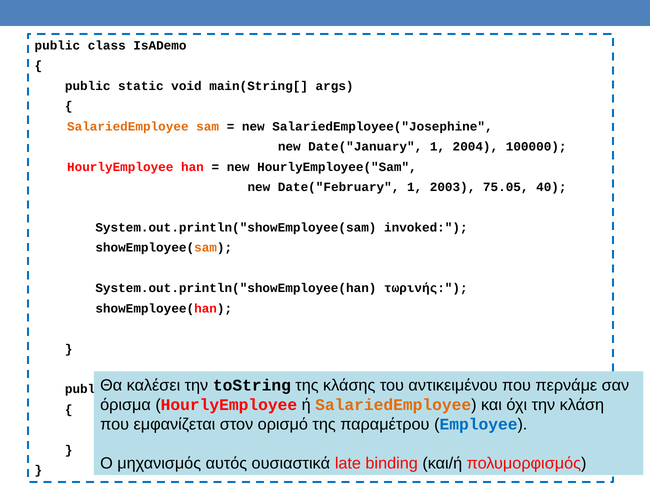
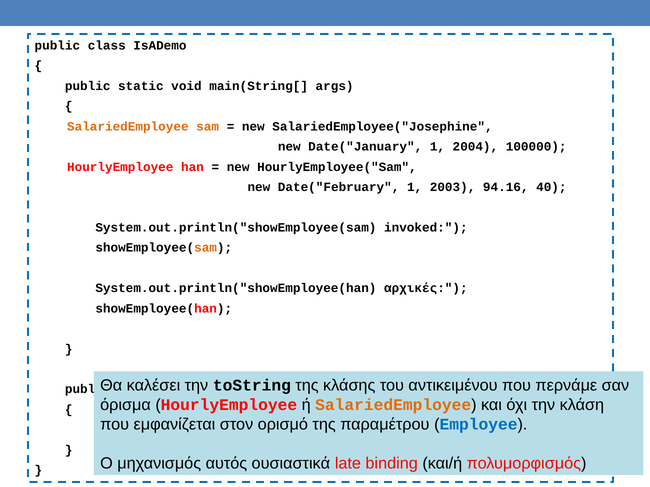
75.05: 75.05 -> 94.16
τωρινής: τωρινής -> αρχικές
